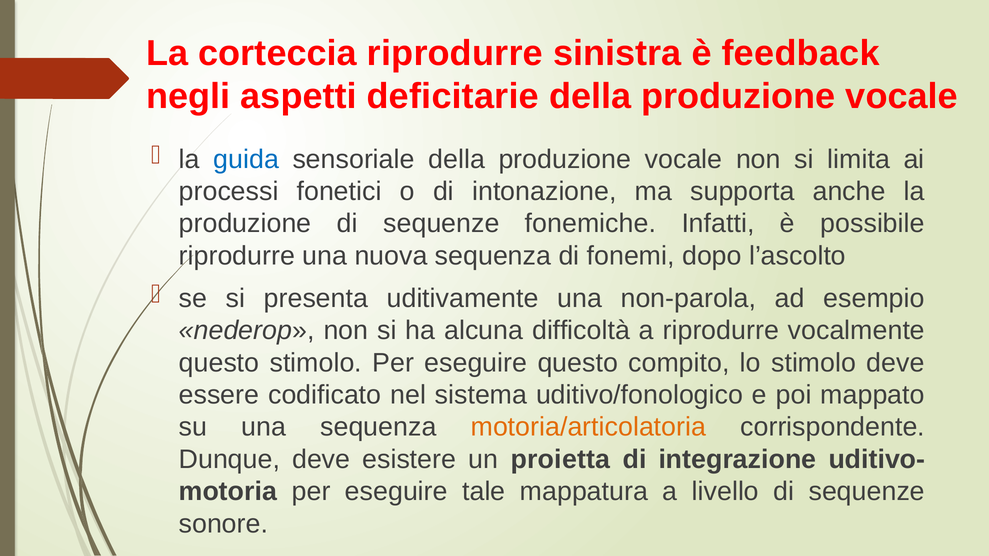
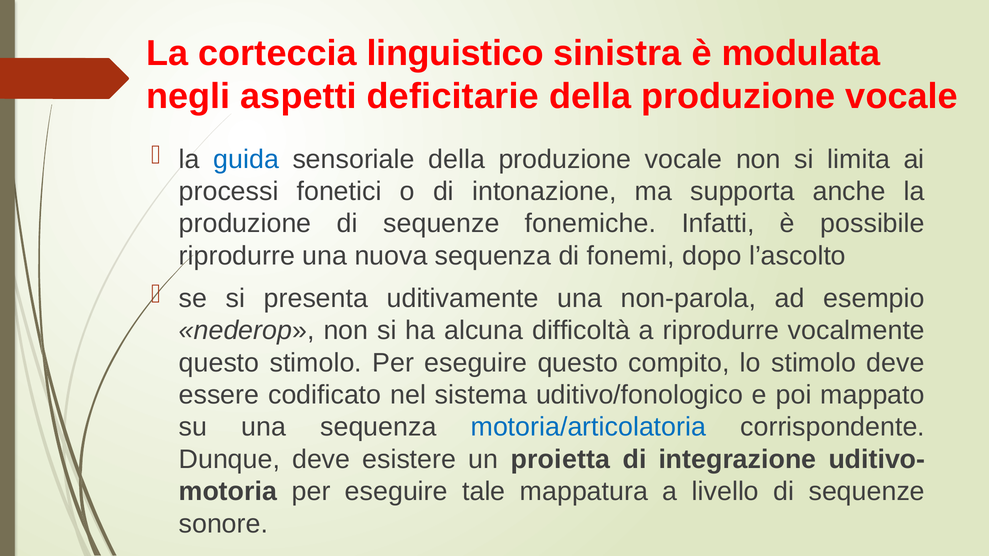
corteccia riprodurre: riprodurre -> linguistico
feedback: feedback -> modulata
motoria/articolatoria colour: orange -> blue
